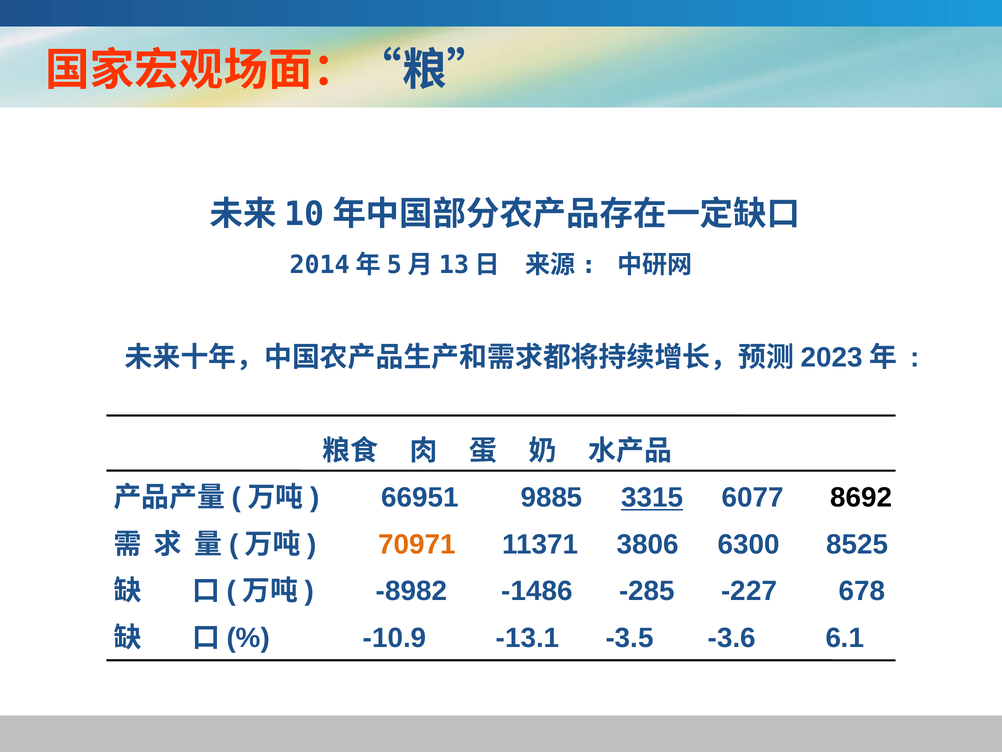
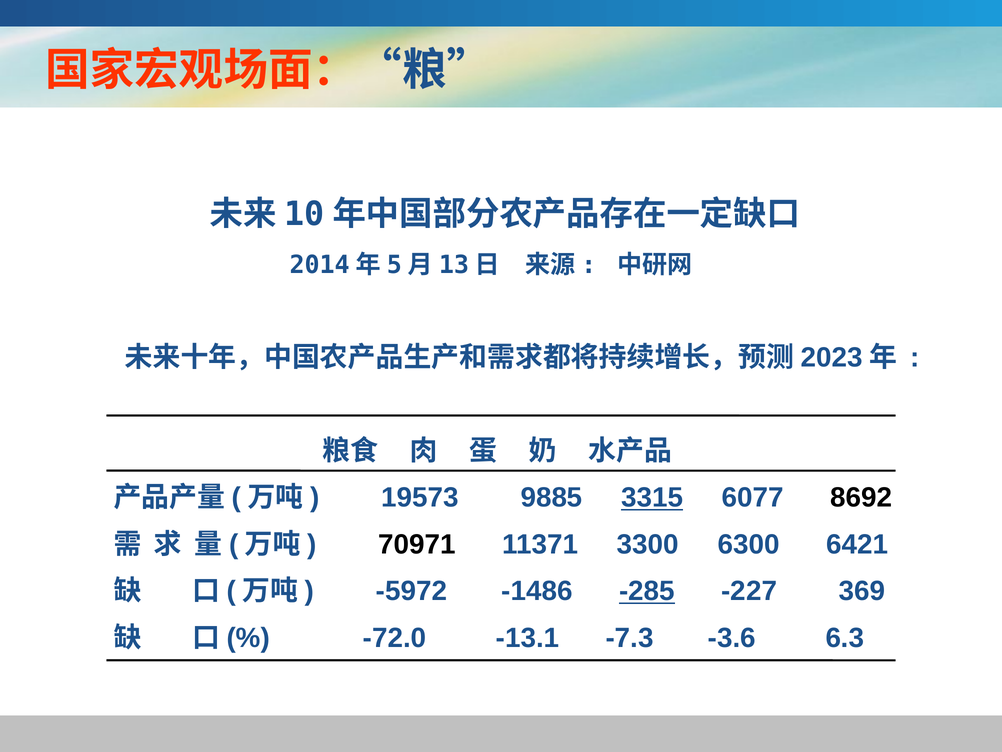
66951: 66951 -> 19573
70971 colour: orange -> black
3806: 3806 -> 3300
8525: 8525 -> 6421
-8982: -8982 -> -5972
-285 underline: none -> present
678: 678 -> 369
-10.9: -10.9 -> -72.0
-3.5: -3.5 -> -7.3
6.1: 6.1 -> 6.3
